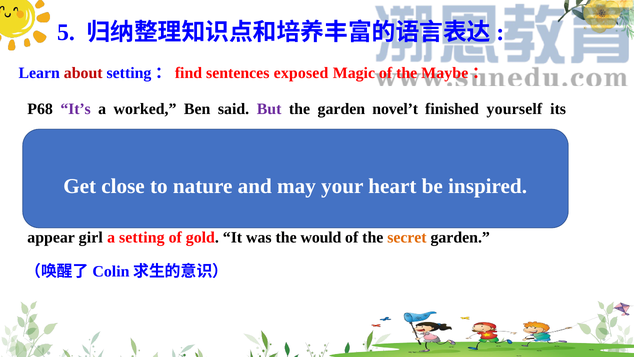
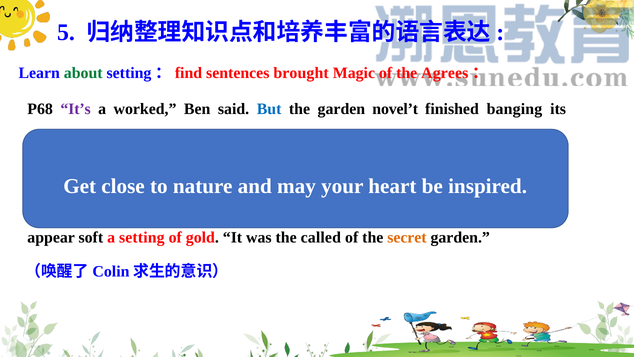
about colour: red -> green
exposed: exposed -> brought
Maybe: Maybe -> Agrees
But colour: purple -> blue
yourself: yourself -> banging
girl: girl -> soft
would: would -> called
